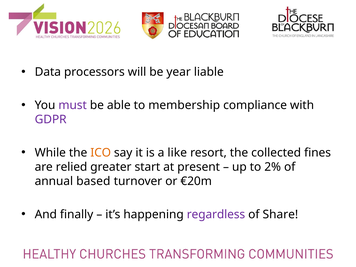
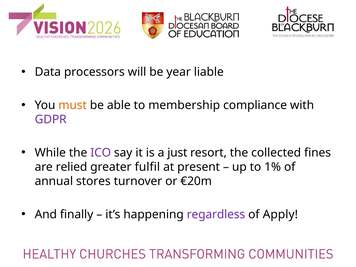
must colour: purple -> orange
ICO colour: orange -> purple
like: like -> just
start: start -> fulfil
2%: 2% -> 1%
based: based -> stores
Share: Share -> Apply
